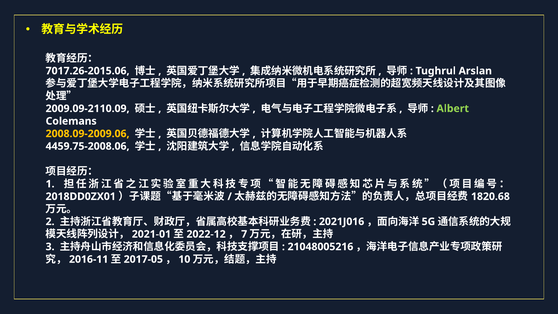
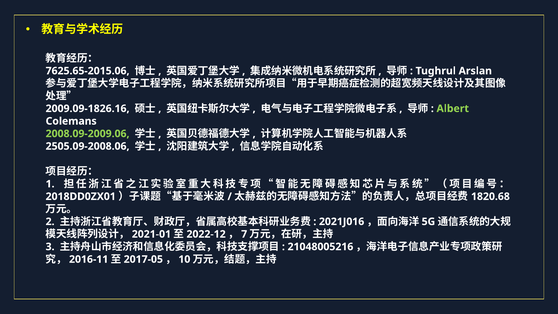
7017.26-2015.06: 7017.26-2015.06 -> 7625.65-2015.06
2009.09-2110.09: 2009.09-2110.09 -> 2009.09-1826.16
2008.09-2009.06 colour: yellow -> light green
4459.75-2008.06: 4459.75-2008.06 -> 2505.09-2008.06
